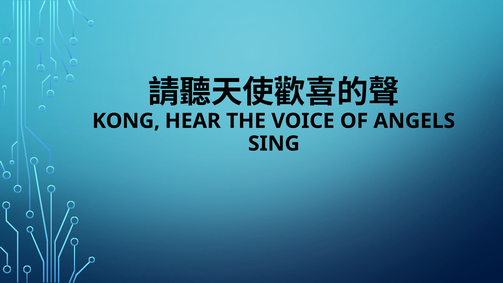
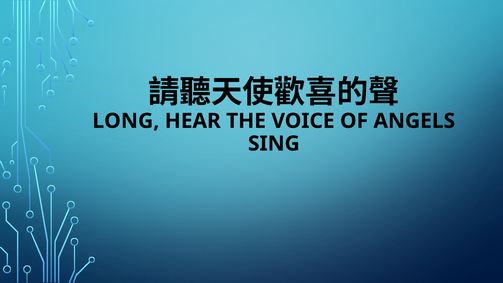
KONG: KONG -> LONG
